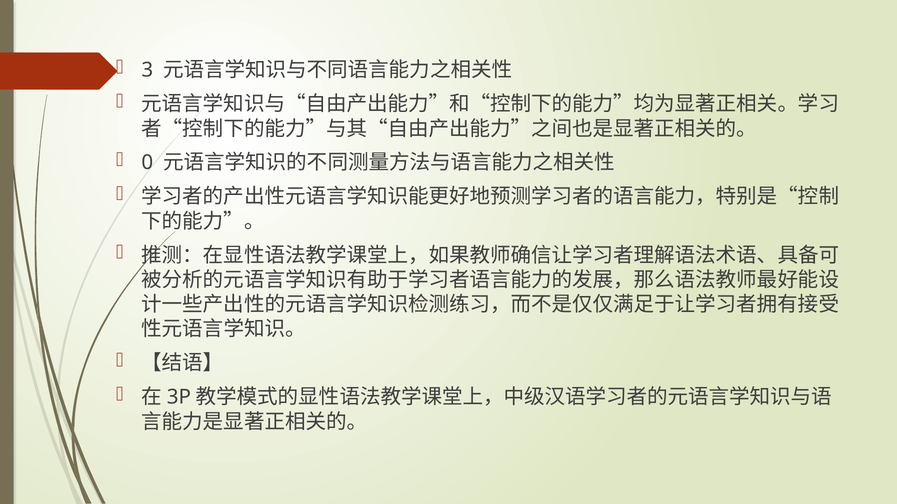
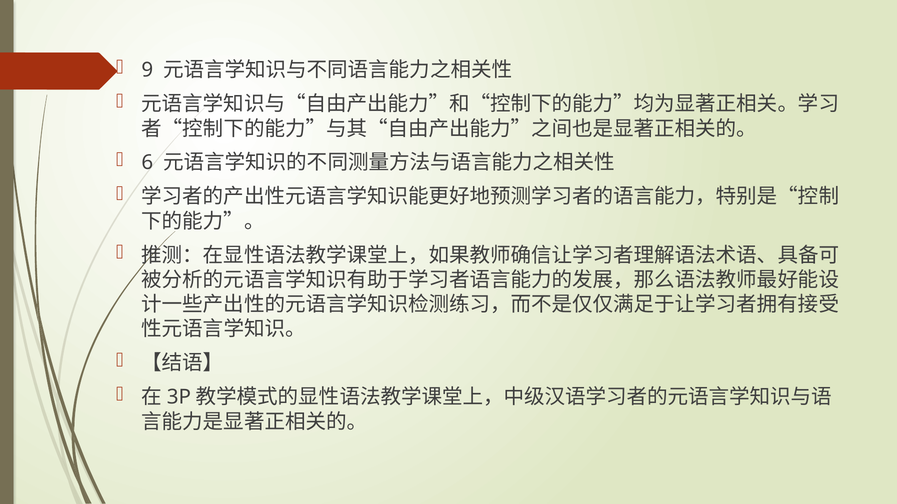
3: 3 -> 9
0: 0 -> 6
